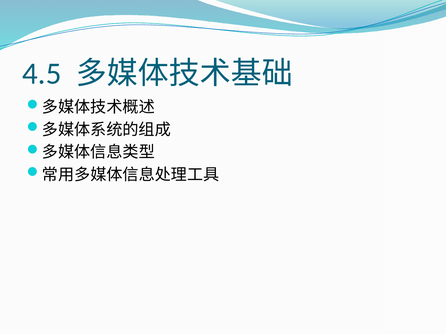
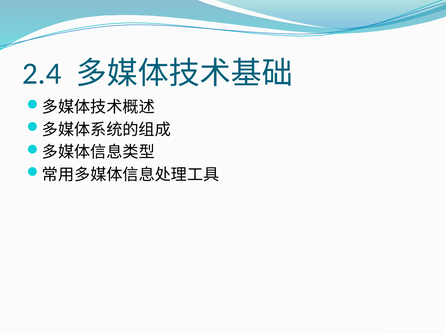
4.5: 4.5 -> 2.4
